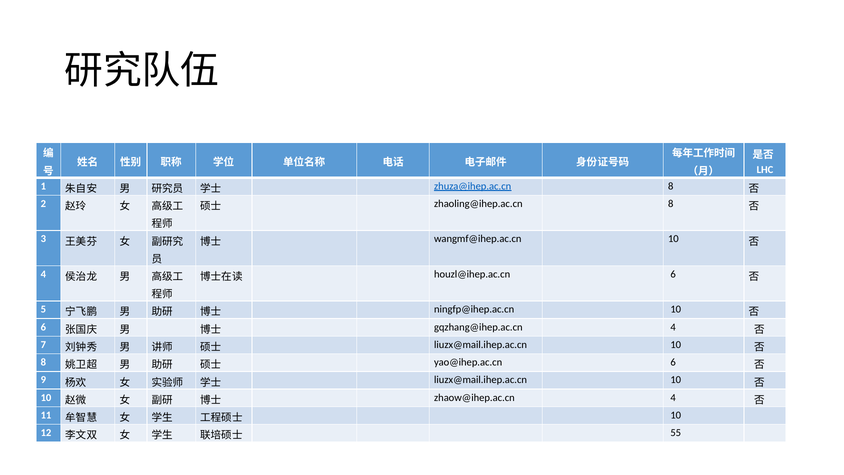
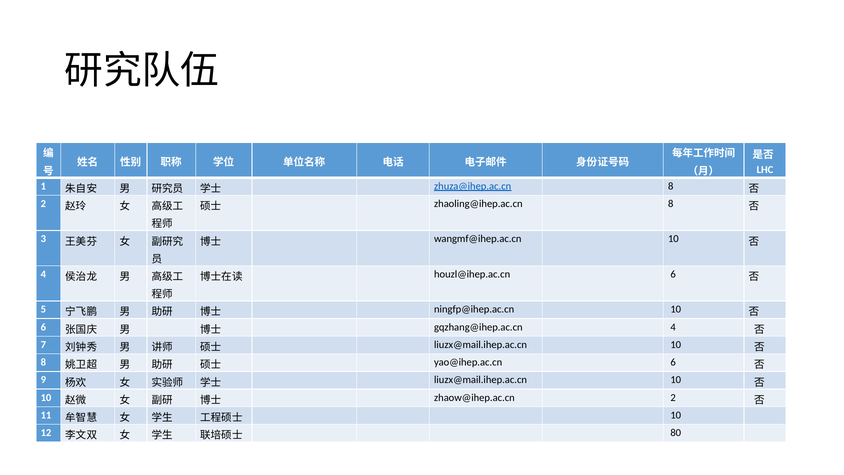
zhaow@ihep.ac.cn 4: 4 -> 2
55: 55 -> 80
